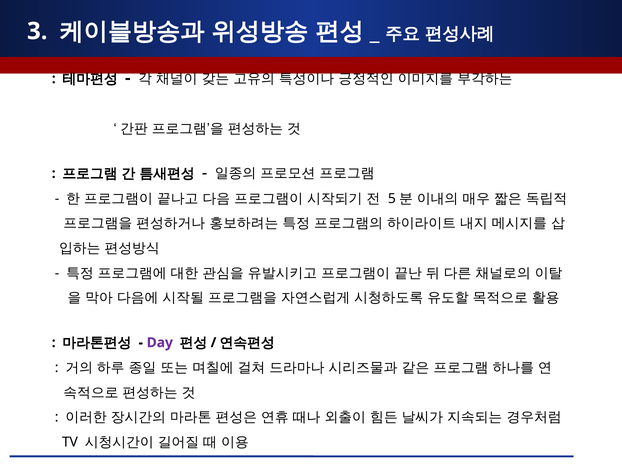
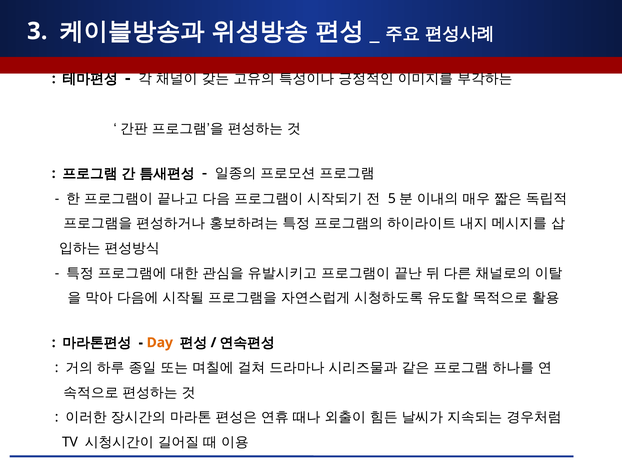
Day colour: purple -> orange
